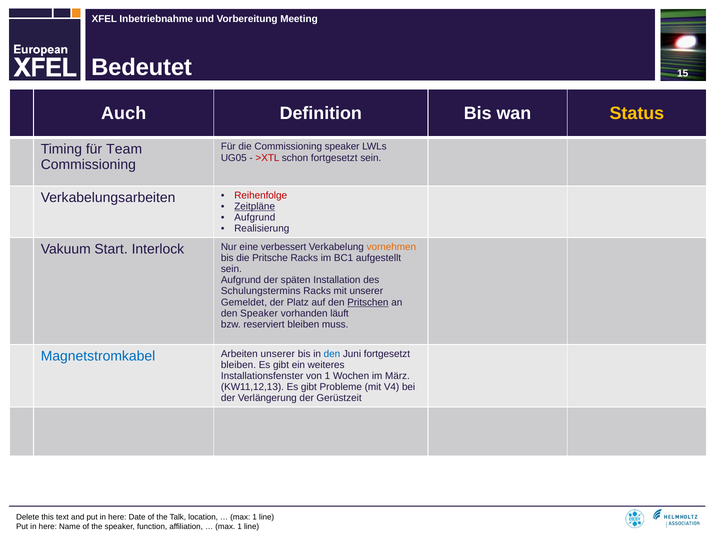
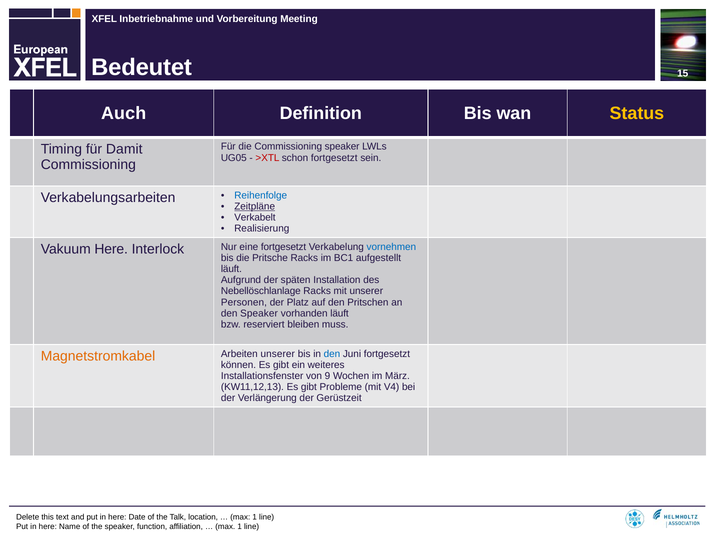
Team: Team -> Damit
Reihenfolge colour: red -> blue
Aufgrund at (255, 218): Aufgrund -> Verkabelt
Vakuum Start: Start -> Here
eine verbessert: verbessert -> fortgesetzt
vornehmen colour: orange -> blue
sein at (231, 269): sein -> läuft
Schulungstermins: Schulungstermins -> Nebellöschlanlage
Gemeldet: Gemeldet -> Personen
Pritschen underline: present -> none
Magnetstromkabel colour: blue -> orange
bleiben at (238, 365): bleiben -> können
von 1: 1 -> 9
